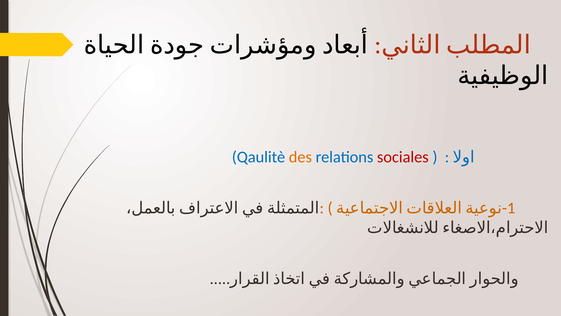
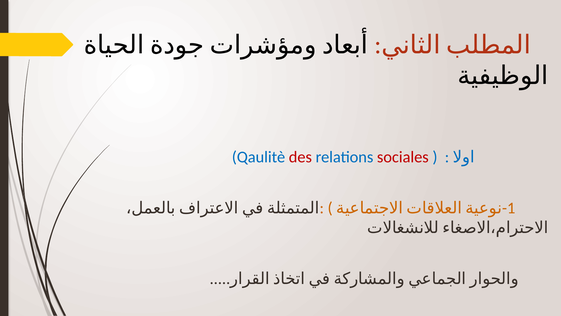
des colour: orange -> red
